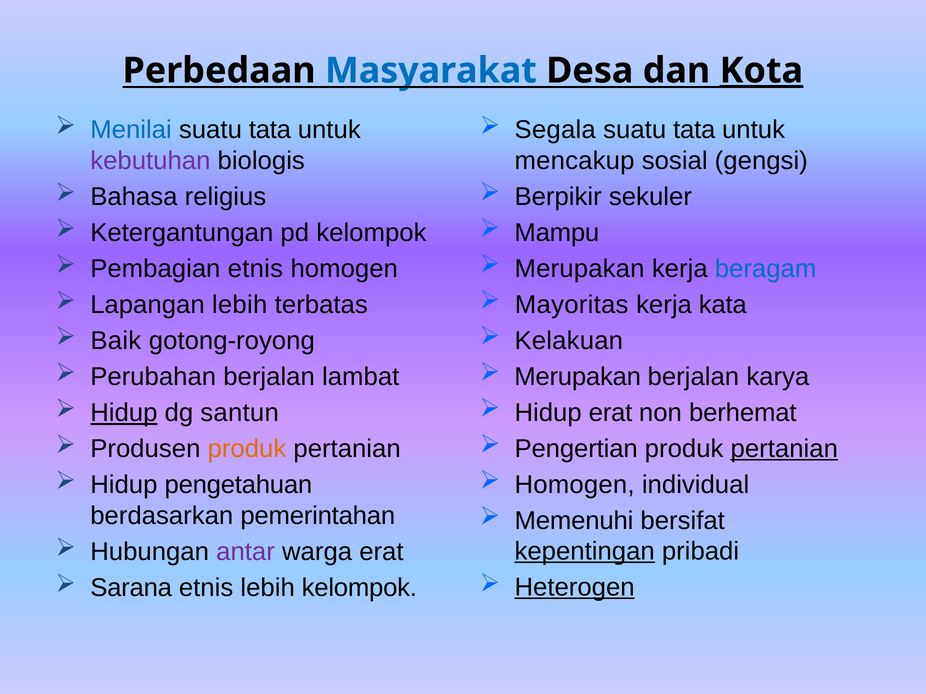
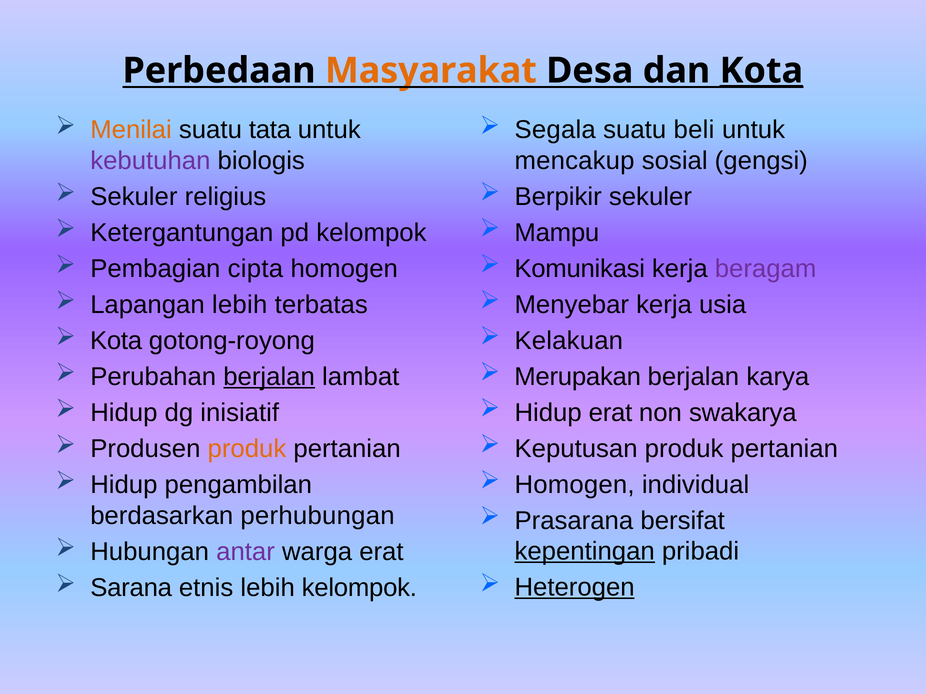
Masyarakat colour: blue -> orange
tata at (694, 130): tata -> beli
Menilai colour: blue -> orange
Bahasa at (134, 197): Bahasa -> Sekuler
Merupakan at (580, 269): Merupakan -> Komunikasi
beragam colour: blue -> purple
Pembagian etnis: etnis -> cipta
Mayoritas: Mayoritas -> Menyebar
kata: kata -> usia
Baik at (116, 341): Baik -> Kota
berjalan at (269, 377) underline: none -> present
berhemat: berhemat -> swakarya
Hidup at (124, 413) underline: present -> none
santun: santun -> inisiatif
Pengertian: Pengertian -> Keputusan
pertanian at (784, 449) underline: present -> none
pengetahuan: pengetahuan -> pengambilan
pemerintahan: pemerintahan -> perhubungan
Memenuhi: Memenuhi -> Prasarana
